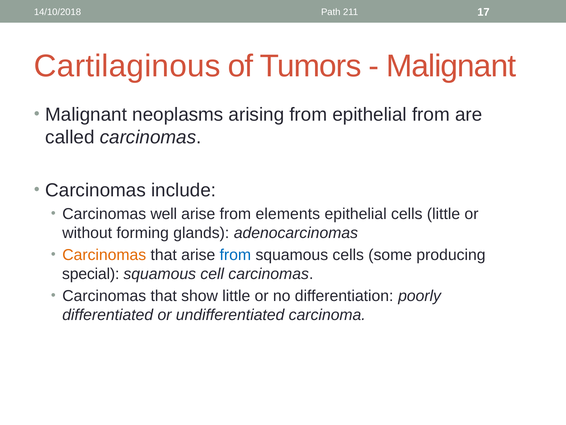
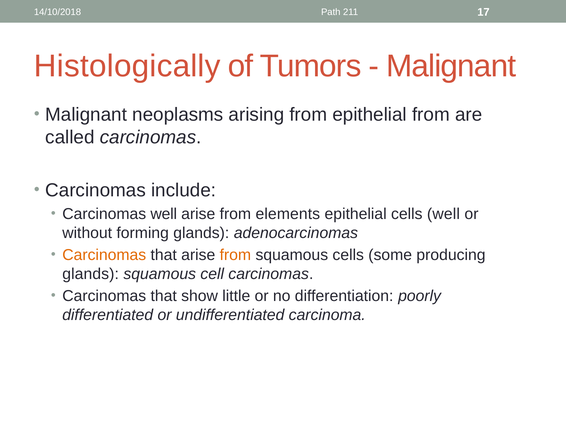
Cartilaginous: Cartilaginous -> Histologically
cells little: little -> well
from at (235, 255) colour: blue -> orange
special at (91, 274): special -> glands
